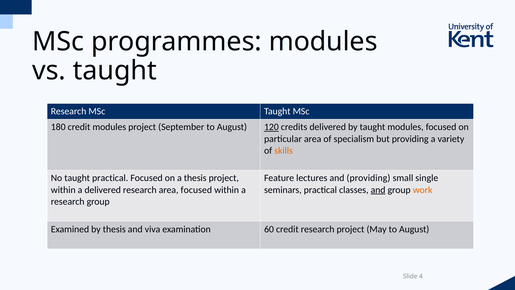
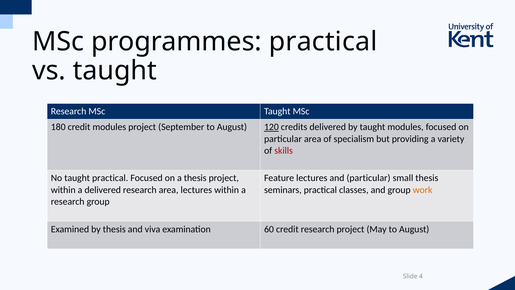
programmes modules: modules -> practical
skills colour: orange -> red
and providing: providing -> particular
small single: single -> thesis
area focused: focused -> lectures
and at (378, 190) underline: present -> none
